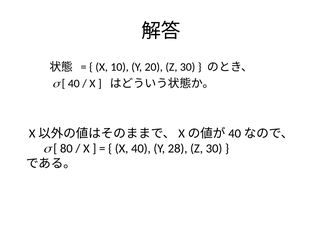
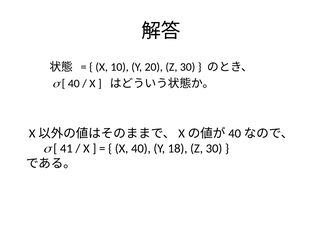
80: 80 -> 41
28: 28 -> 18
